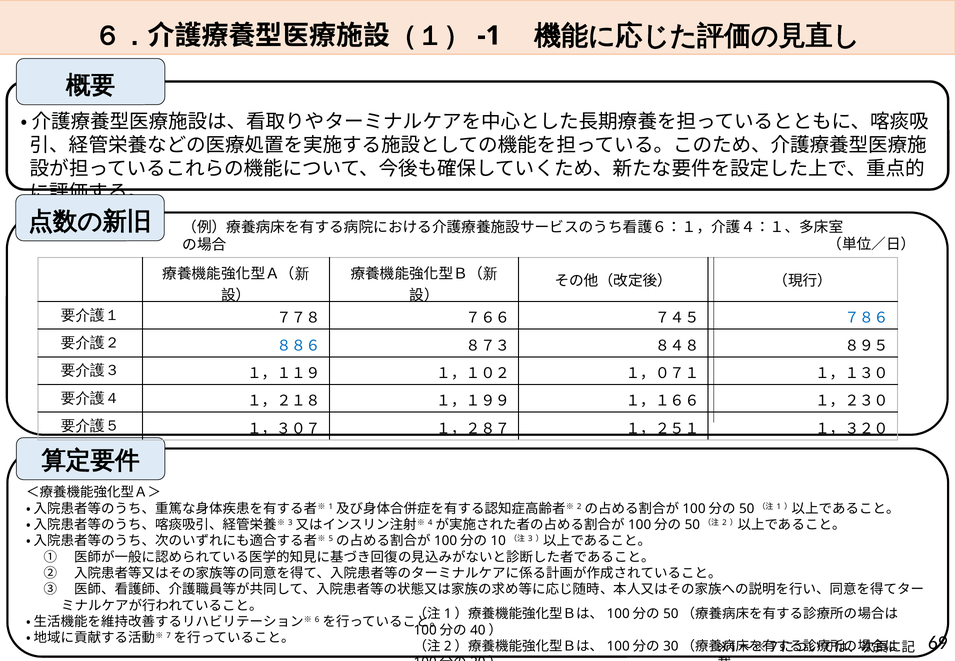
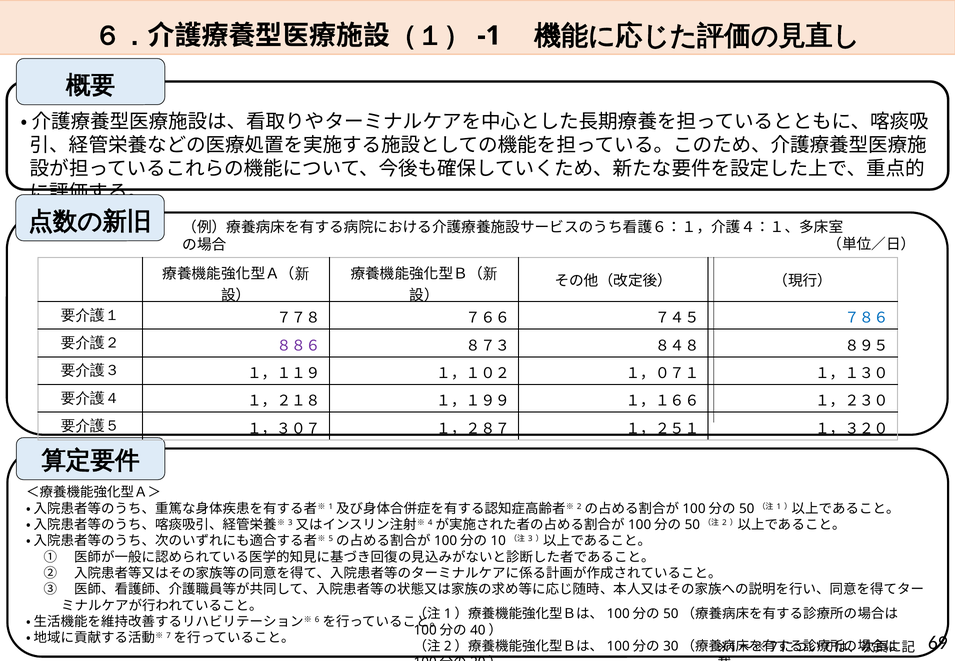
８８６ colour: blue -> purple
